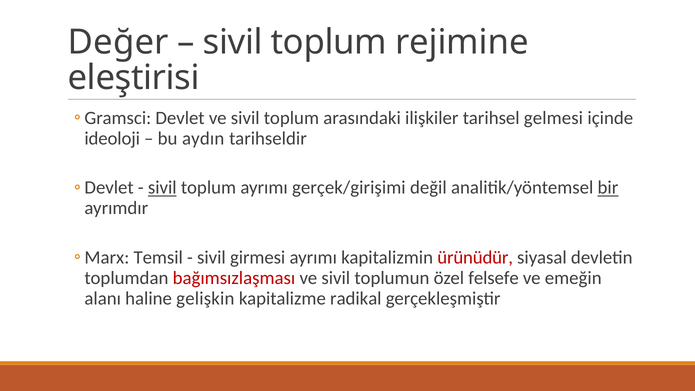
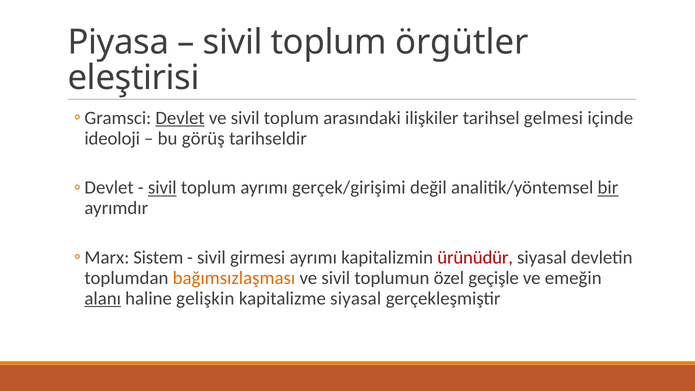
Değer: Değer -> Piyasa
rejimine: rejimine -> örgütler
Devlet underline: none -> present
aydın: aydın -> görüş
Temsil: Temsil -> Sistem
bağımsızlaşması colour: red -> orange
felsefe: felsefe -> geçişle
alanı underline: none -> present
kapitalizme radikal: radikal -> siyasal
